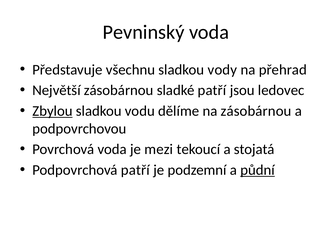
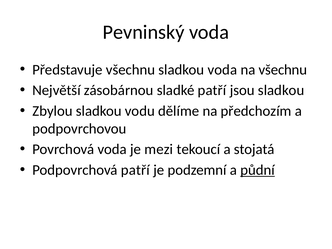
sladkou vody: vody -> voda
na přehrad: přehrad -> všechnu
jsou ledovec: ledovec -> sladkou
Zbylou underline: present -> none
na zásobárnou: zásobárnou -> předchozím
